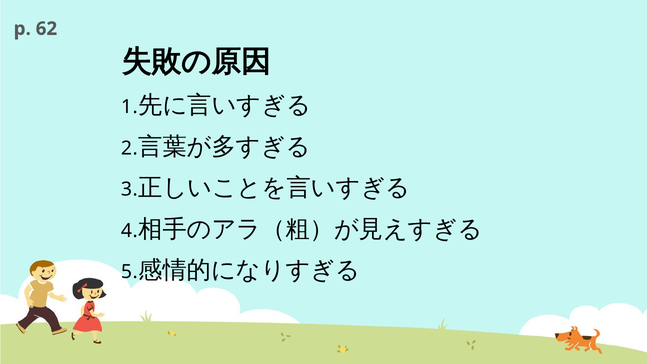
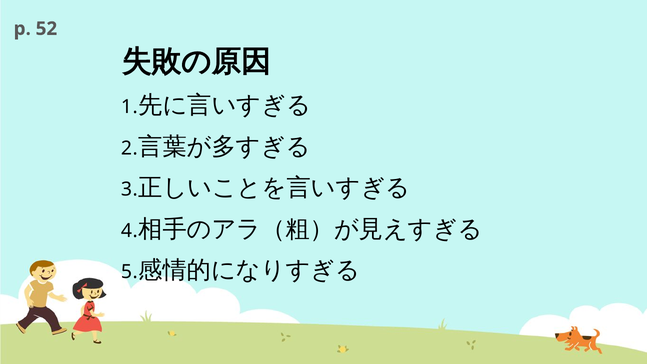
62: 62 -> 52
